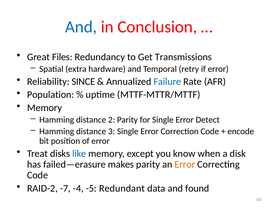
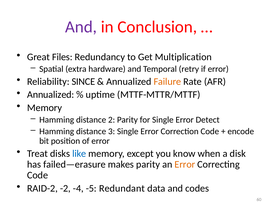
And at (81, 27) colour: blue -> purple
Transmissions: Transmissions -> Multiplication
Failure colour: blue -> orange
Population at (51, 94): Population -> Annualized
-7: -7 -> -2
found: found -> codes
